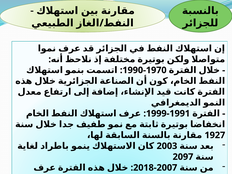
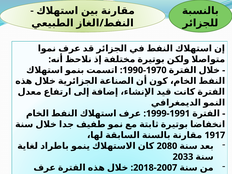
1927: 1927 -> 1917
2003: 2003 -> 2080
2097: 2097 -> 2033
